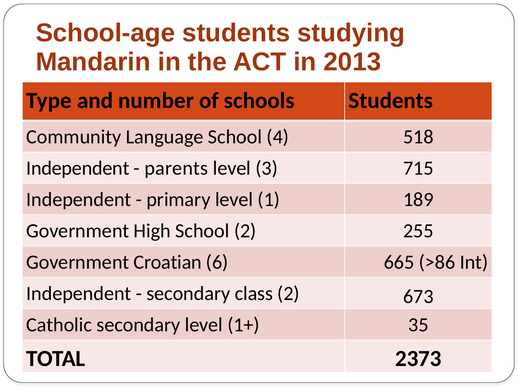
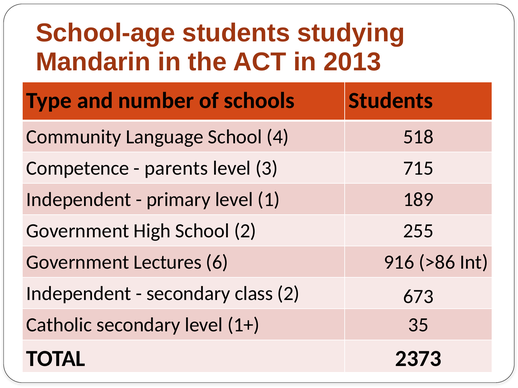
Independent at (78, 168): Independent -> Competence
Croatian: Croatian -> Lectures
665: 665 -> 916
